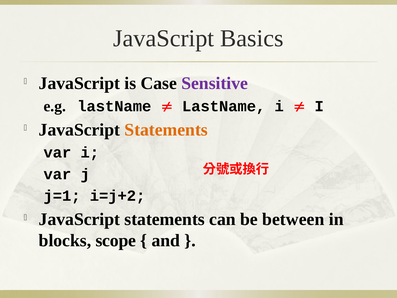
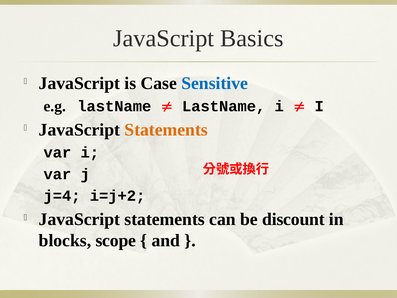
Sensitive colour: purple -> blue
j=1: j=1 -> j=4
between: between -> discount
